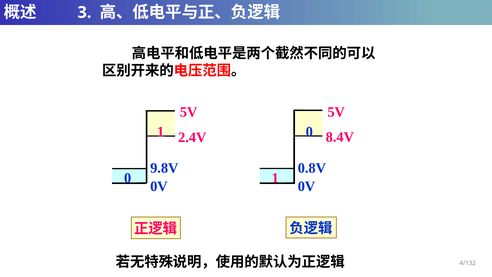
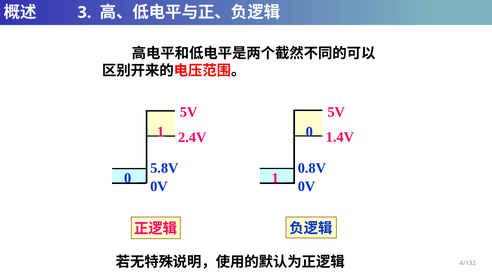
8.4V: 8.4V -> 1.4V
9.8V: 9.8V -> 5.8V
